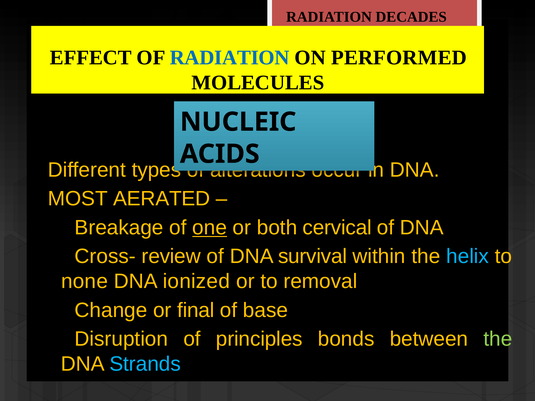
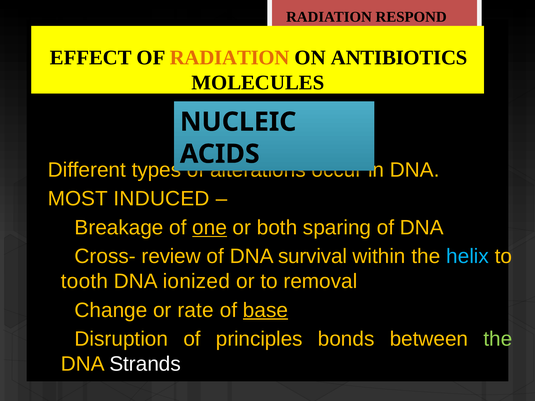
DECADES: DECADES -> RESPOND
RADIATION at (230, 58) colour: blue -> orange
PERFORMED: PERFORMED -> ANTIBIOTICS
AERATED: AERATED -> INDUCED
cervical: cervical -> sparing
none: none -> tooth
final: final -> rate
base underline: none -> present
Strands colour: light blue -> white
